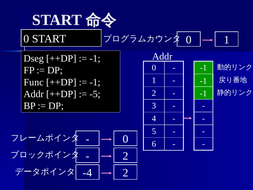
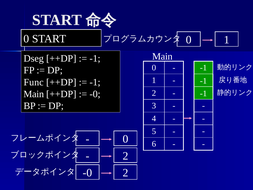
Addr at (162, 56): Addr -> Main
Addr at (34, 94): Addr -> Main
-5 at (95, 94): -5 -> -0
-4 at (87, 173): -4 -> -0
